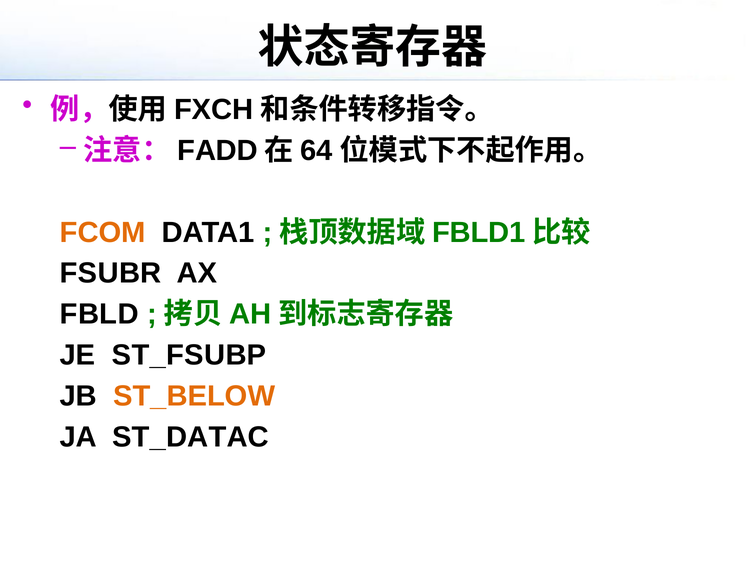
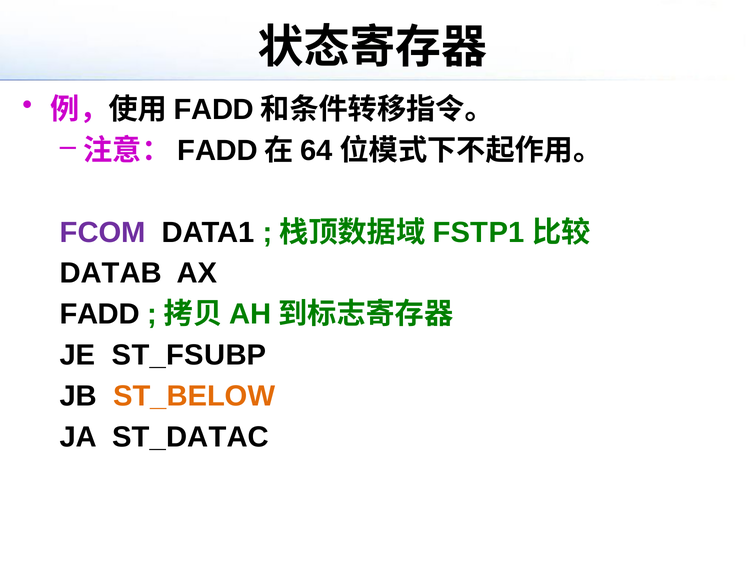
FXCH at (214, 110): FXCH -> FADD
FCOM colour: orange -> purple
FBLD1: FBLD1 -> FSTP1
FSUBR: FSUBR -> DATAB
FBLD at (99, 314): FBLD -> FADD
